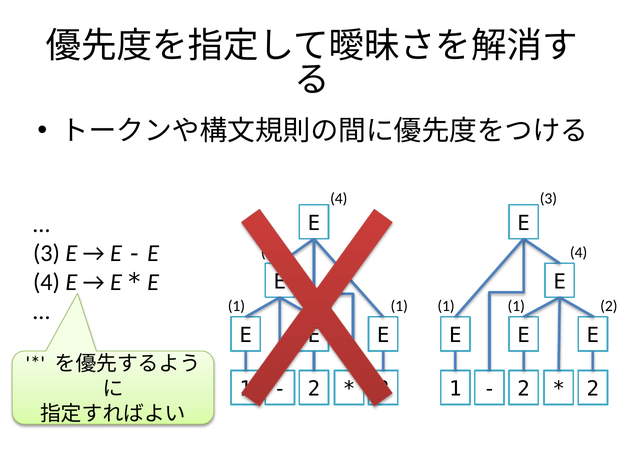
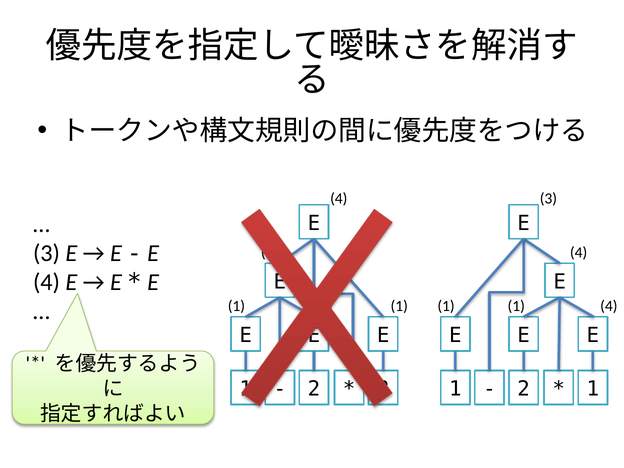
2 at (609, 306): 2 -> 4
2 at (593, 389): 2 -> 1
